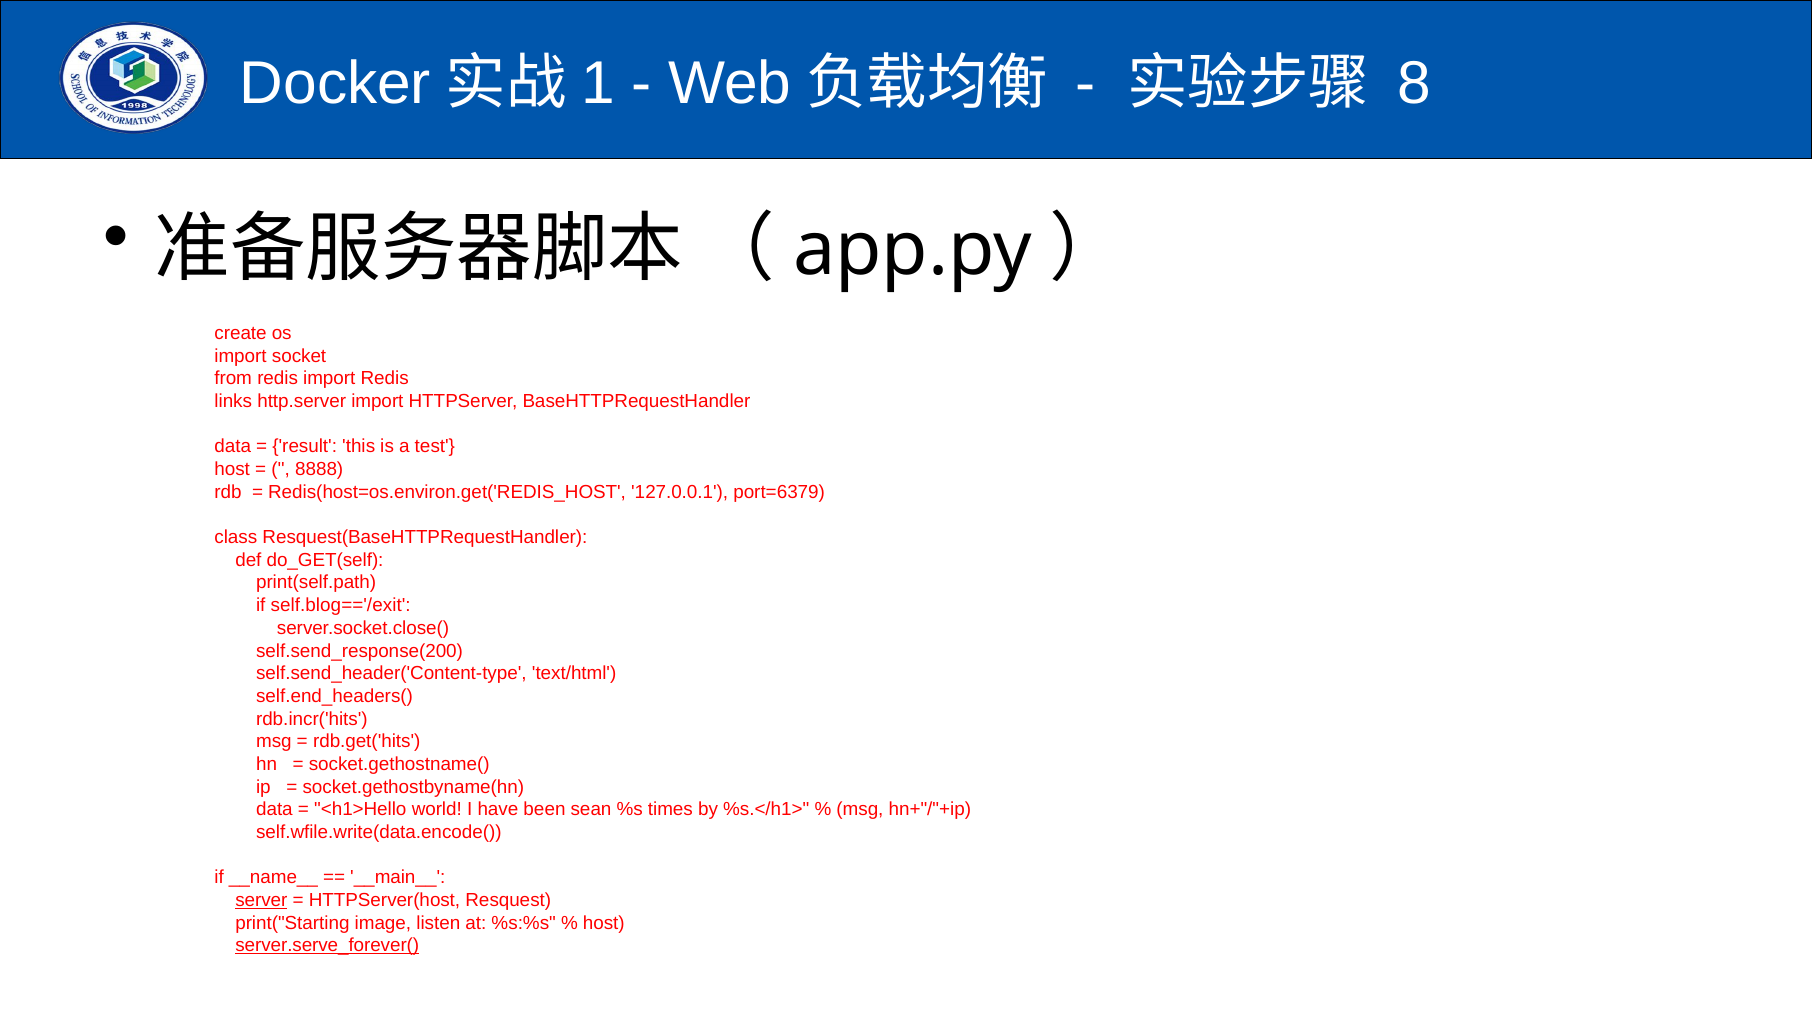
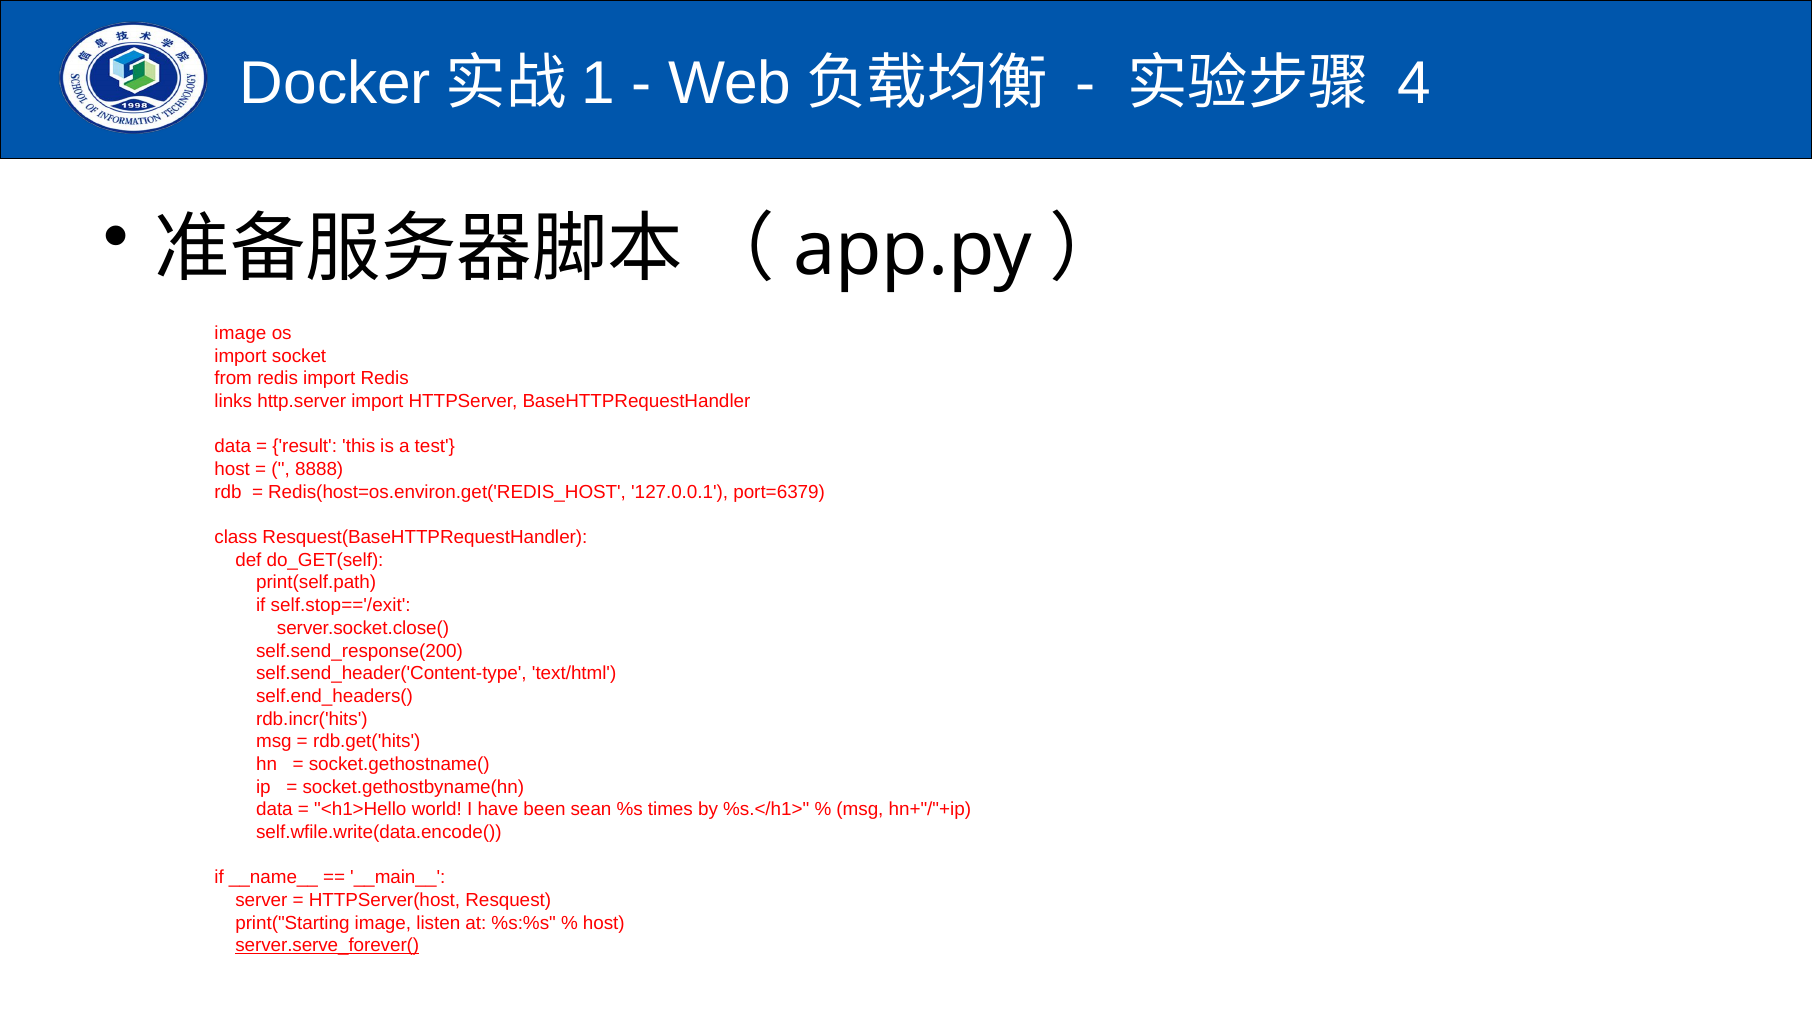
8: 8 -> 4
create at (241, 333): create -> image
self.blog=='/exit: self.blog=='/exit -> self.stop=='/exit
server underline: present -> none
